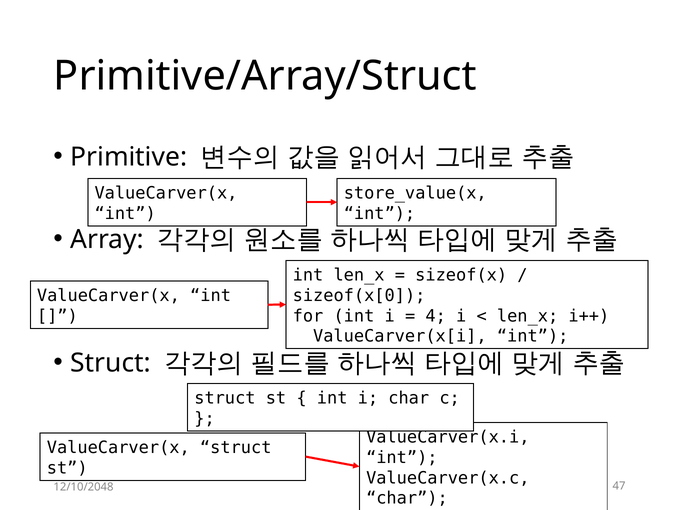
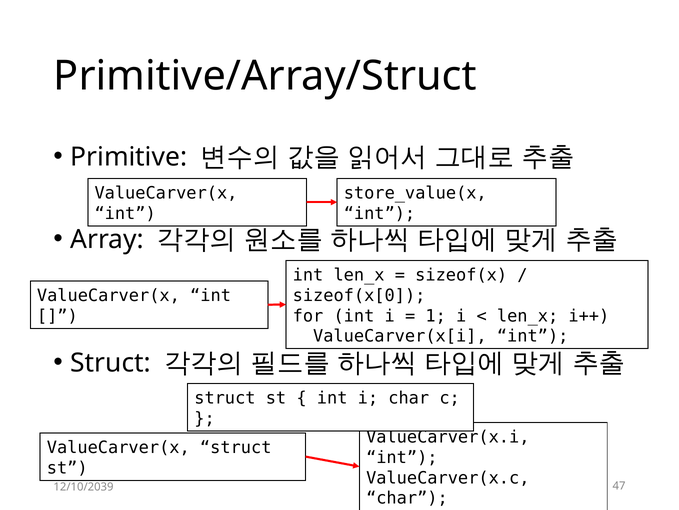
4: 4 -> 1
12/10/2048: 12/10/2048 -> 12/10/2039
